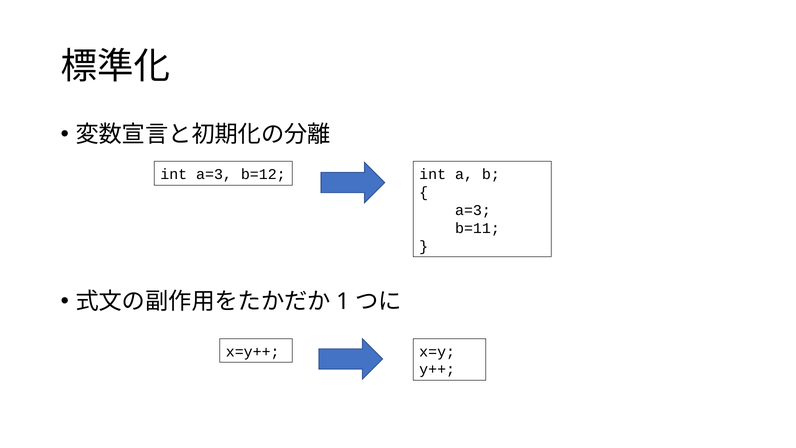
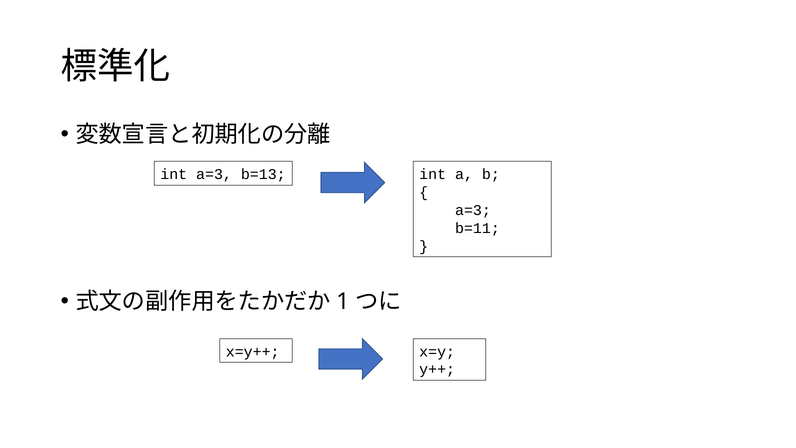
b=12: b=12 -> b=13
